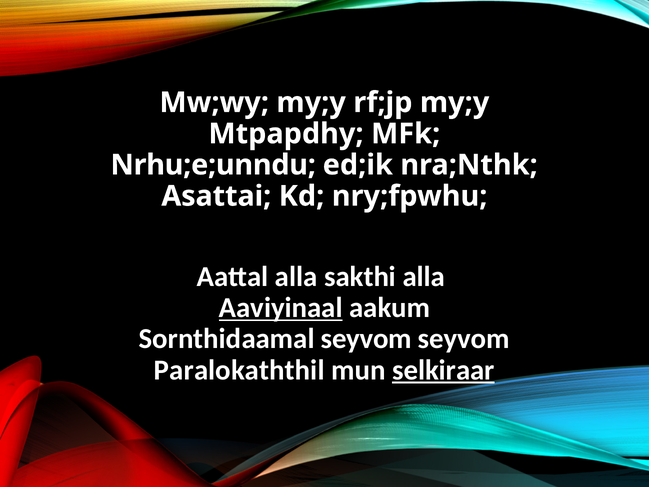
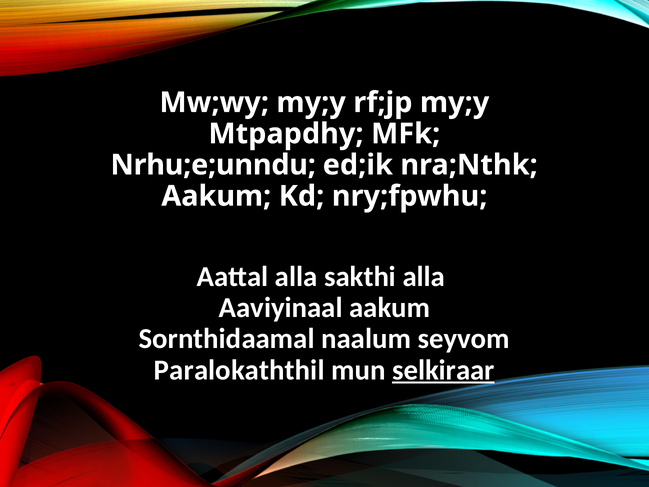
Asattai at (216, 196): Asattai -> Aakum
Aaviyinaal underline: present -> none
Sornthidaamal seyvom: seyvom -> naalum
